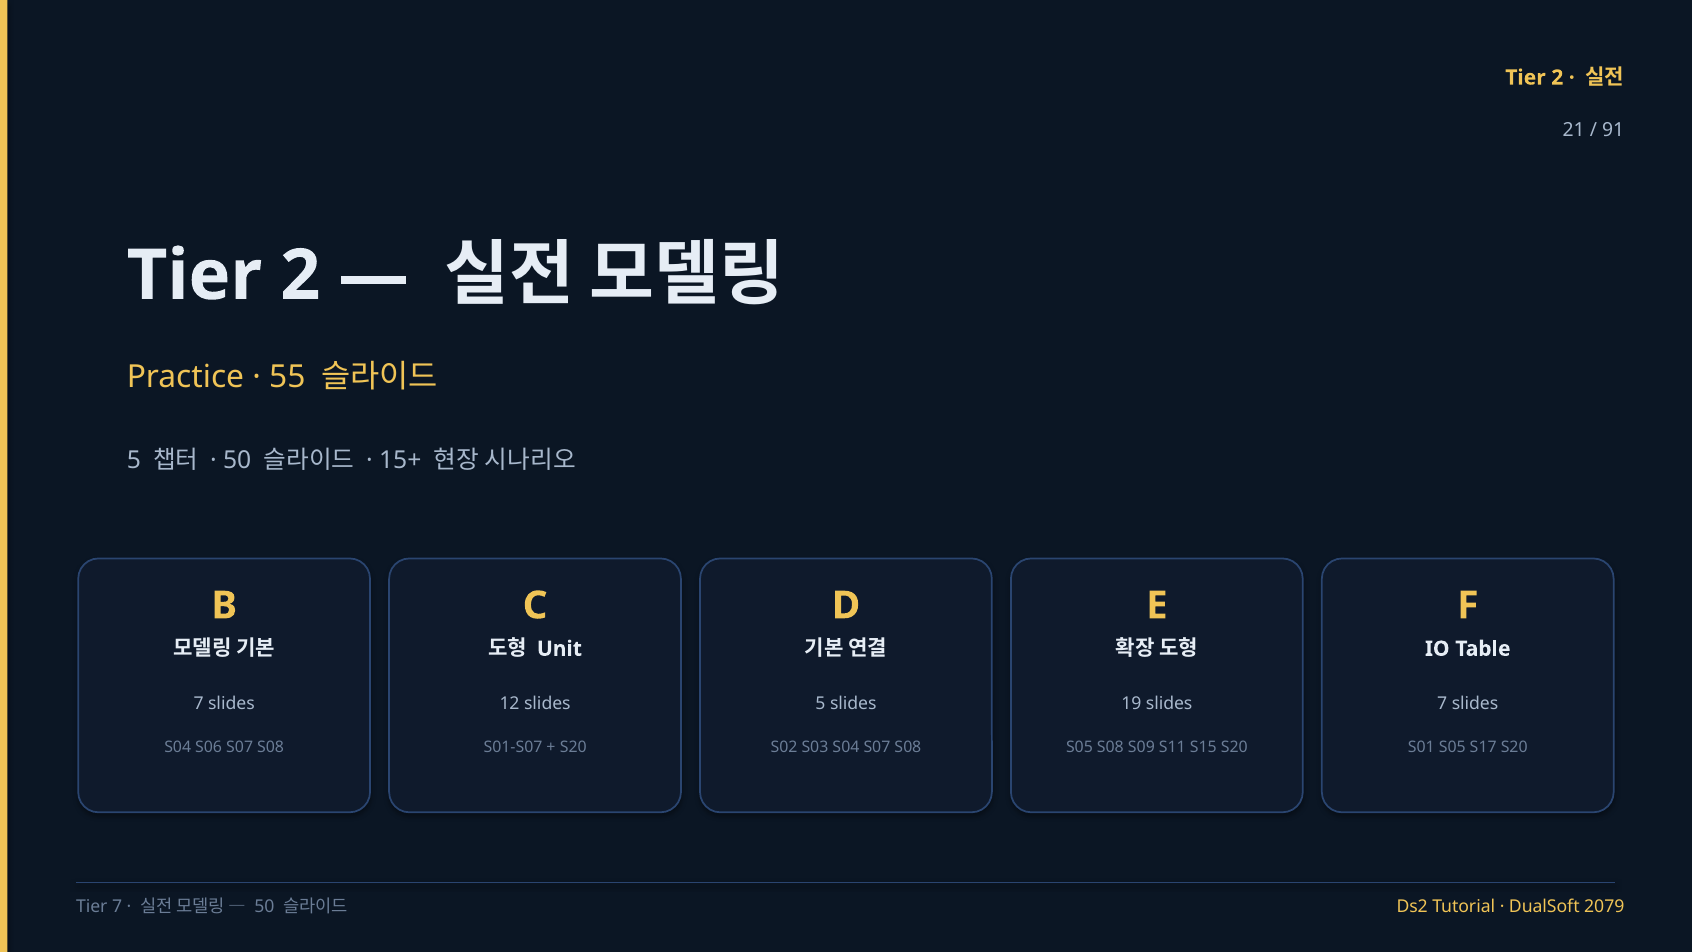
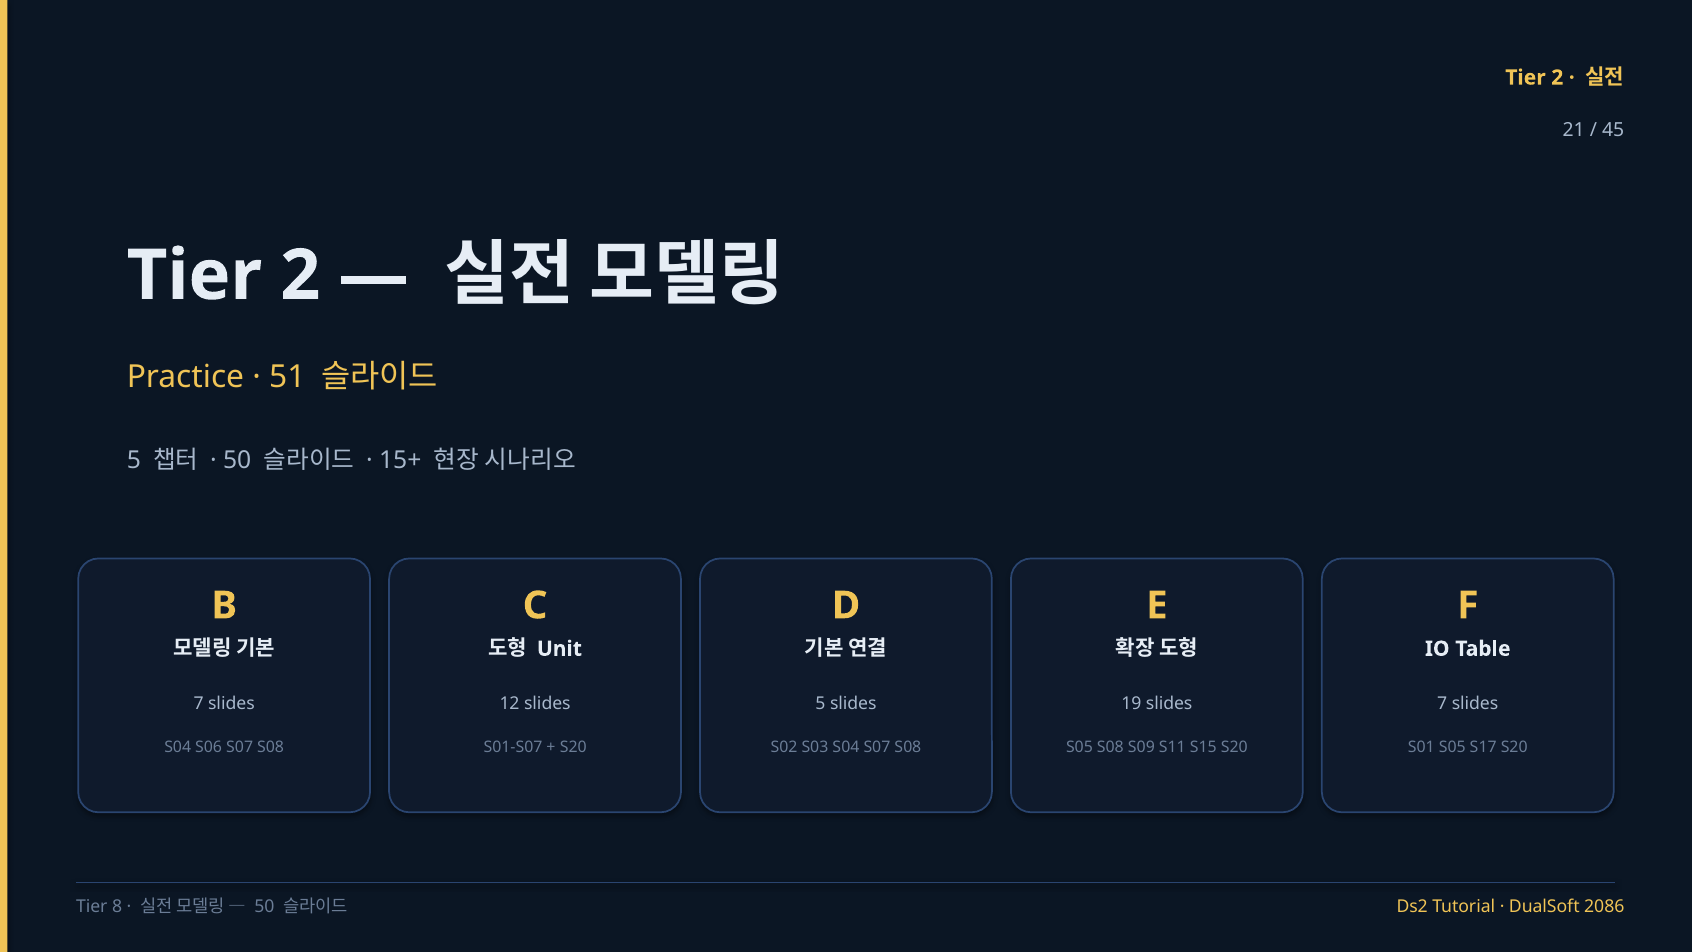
91: 91 -> 45
55: 55 -> 51
Tier 7: 7 -> 8
2079: 2079 -> 2086
